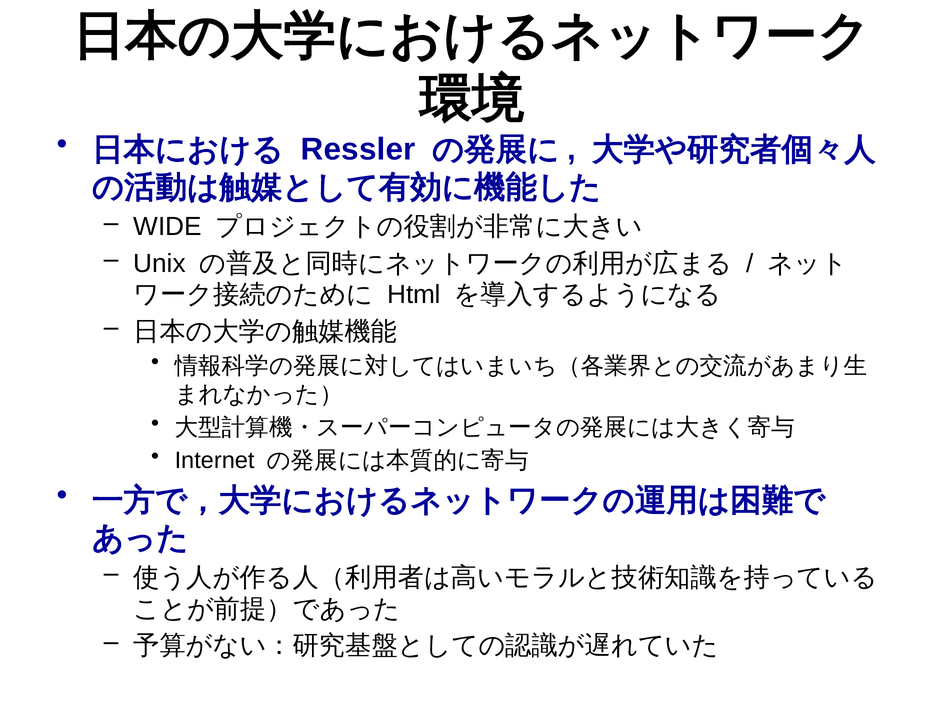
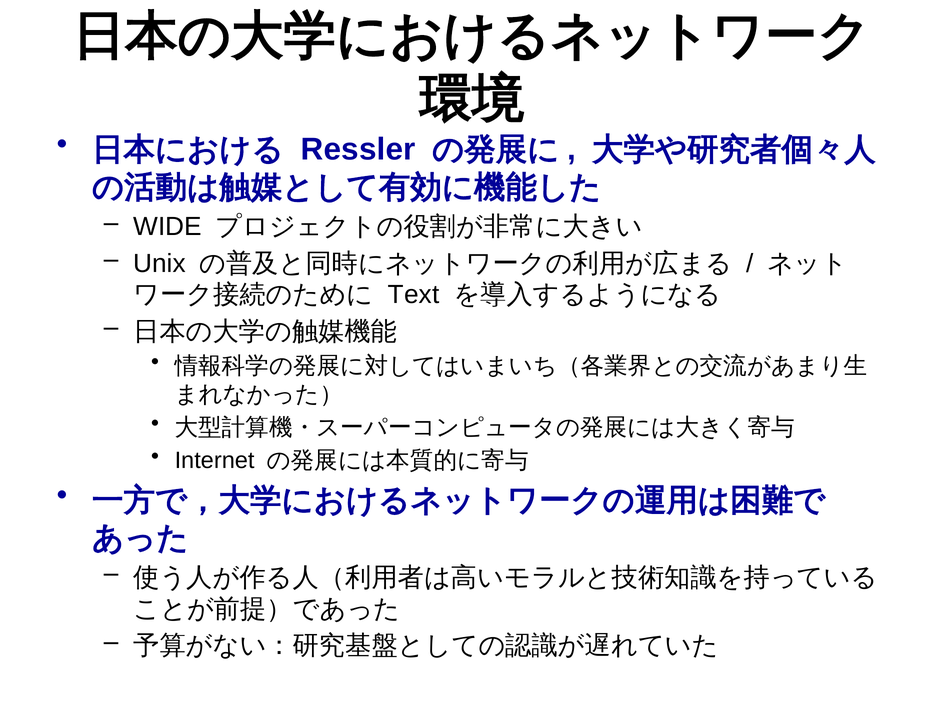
Html: Html -> Text
